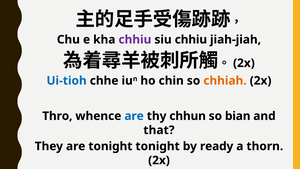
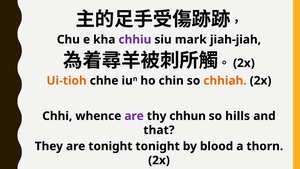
siu chhiu: chhiu -> mark
Ui-tioh colour: blue -> orange
Thro: Thro -> Chhi
are at (134, 116) colour: blue -> purple
bian: bian -> hills
ready: ready -> blood
